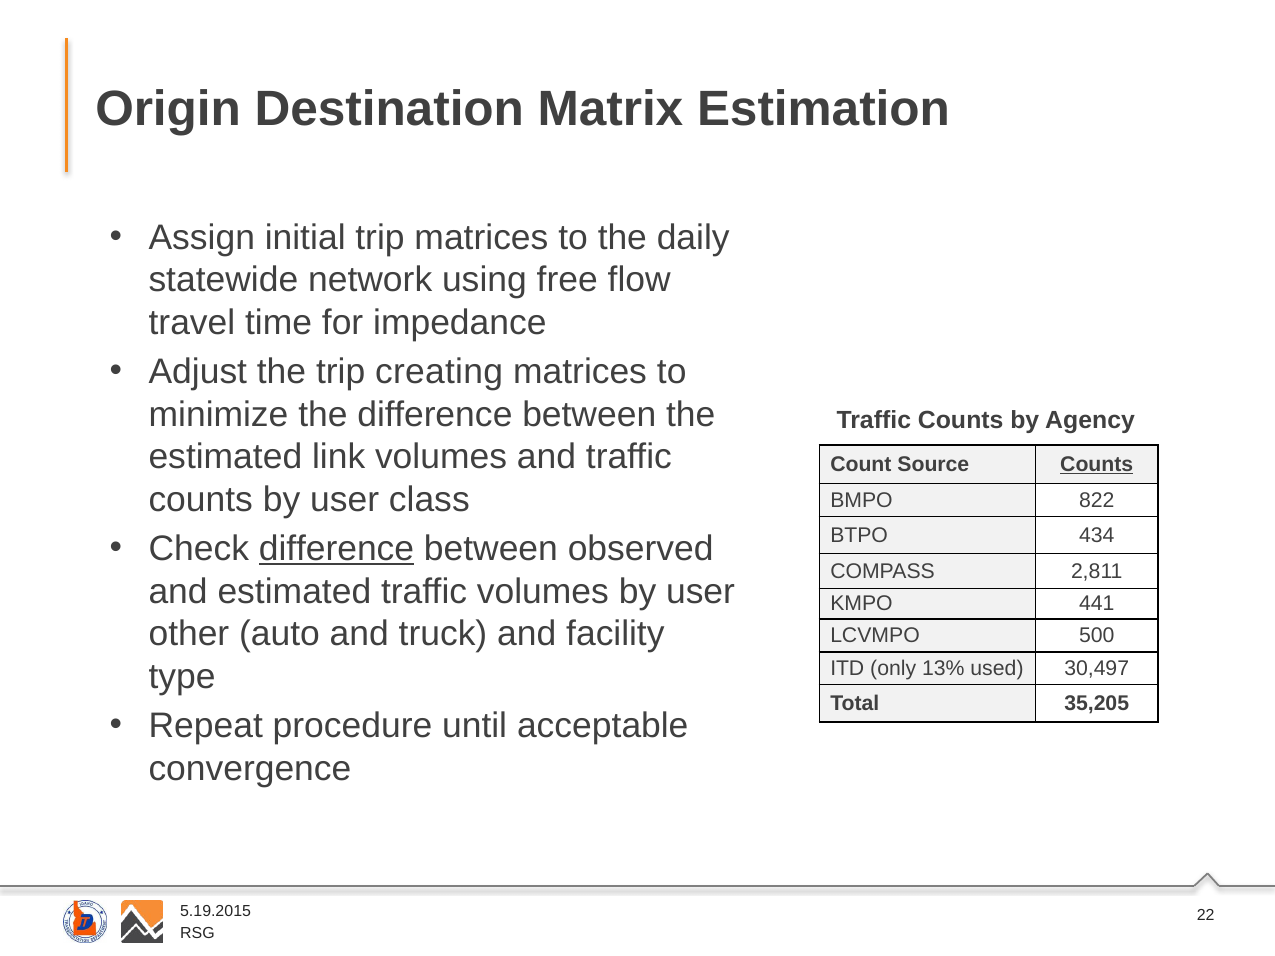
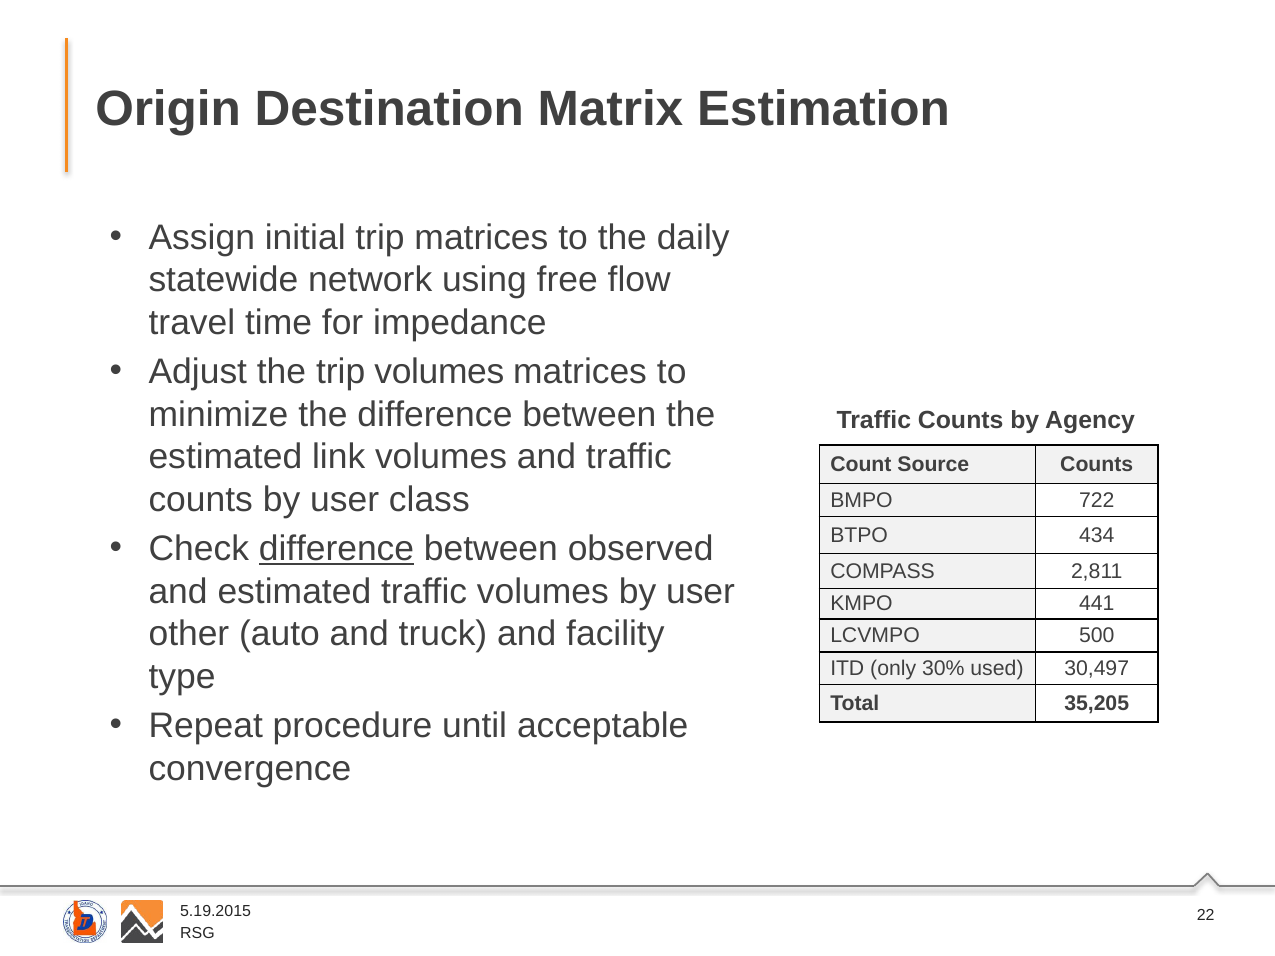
trip creating: creating -> volumes
Counts at (1097, 465) underline: present -> none
822: 822 -> 722
13%: 13% -> 30%
